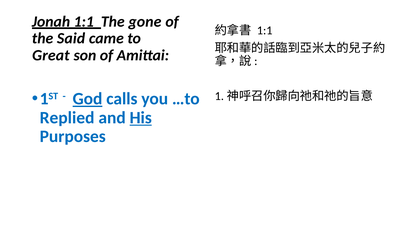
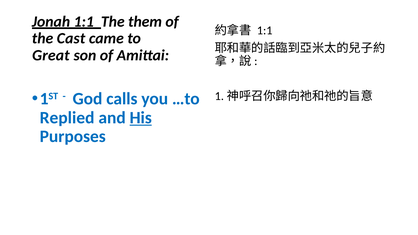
gone: gone -> them
Said: Said -> Cast
God underline: present -> none
